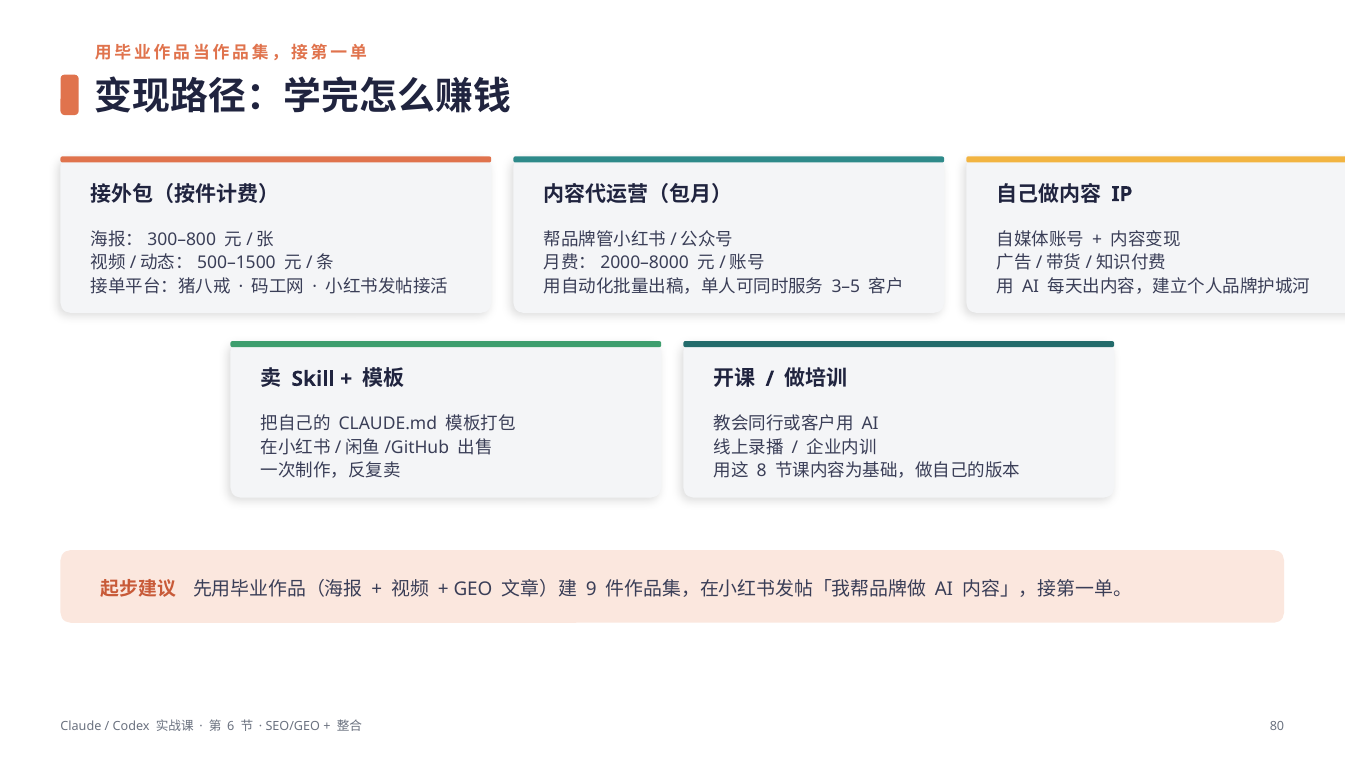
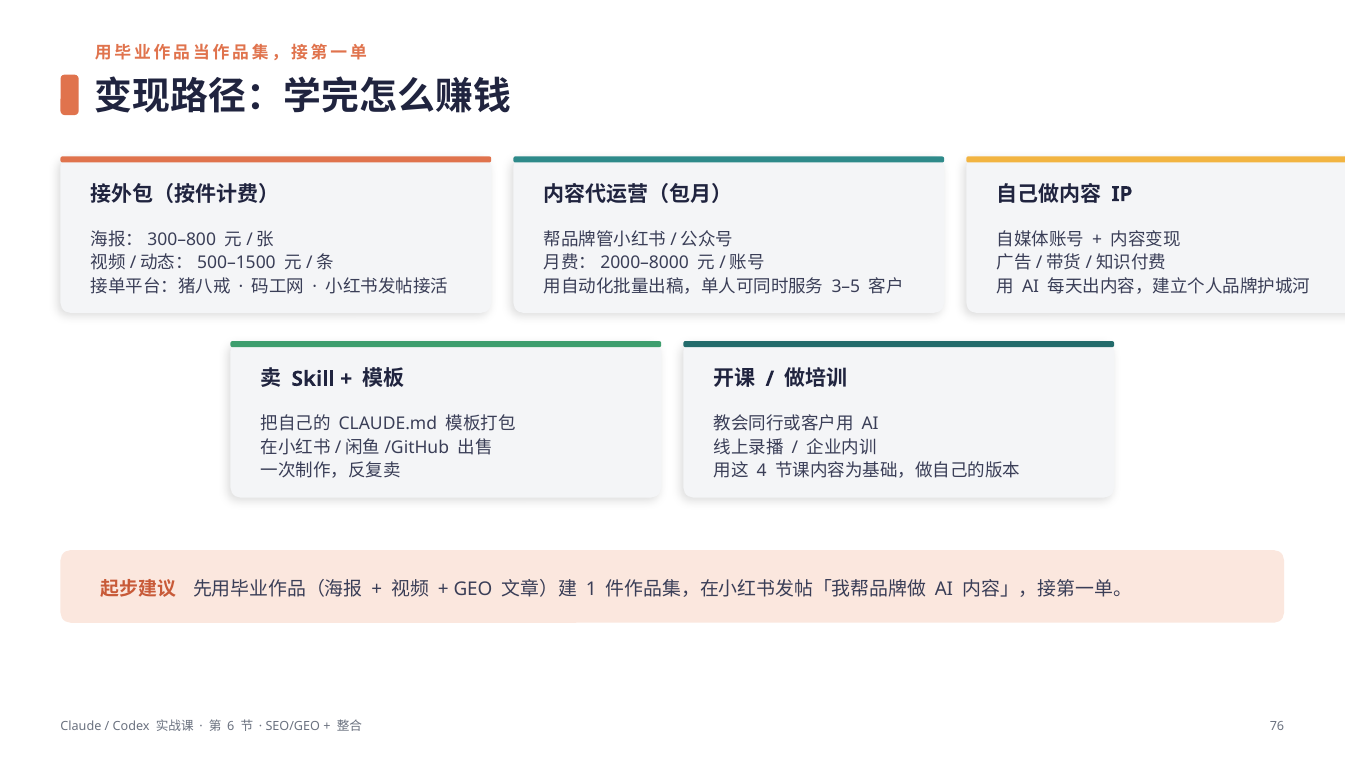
8: 8 -> 4
9: 9 -> 1
80: 80 -> 76
